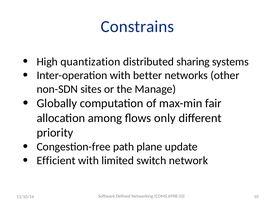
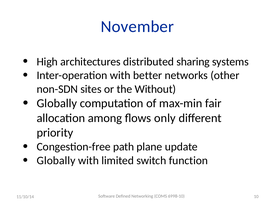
Constrains: Constrains -> November
quantization: quantization -> architectures
Manage: Manage -> Without
Efficient at (56, 161): Efficient -> Globally
network: network -> function
